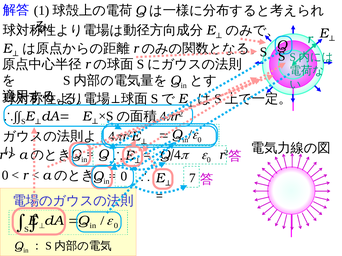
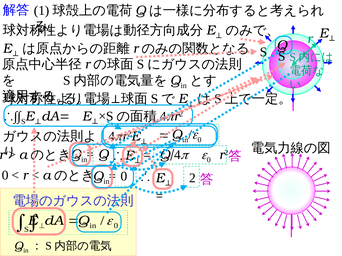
7: 7 -> 2
